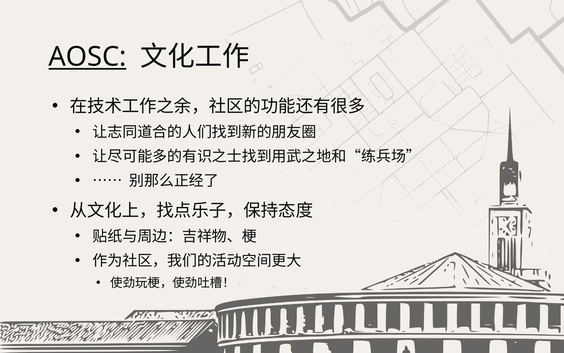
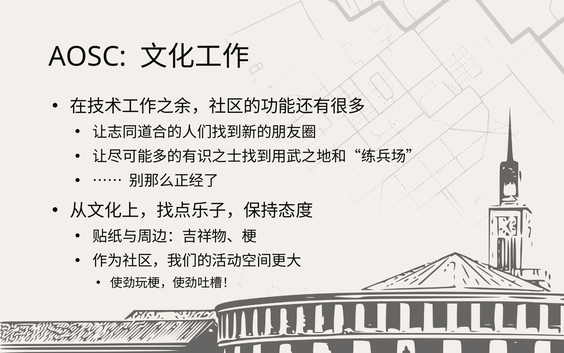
AOSC underline: present -> none
